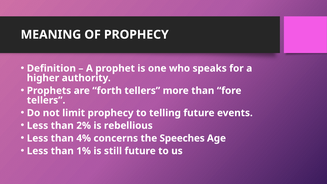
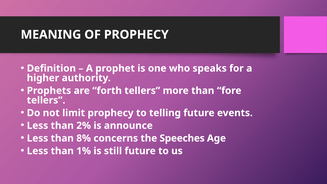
rebellious: rebellious -> announce
4%: 4% -> 8%
